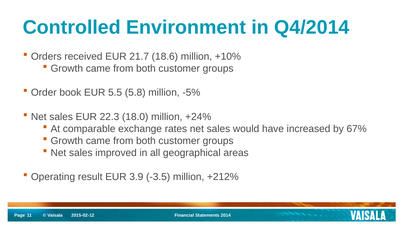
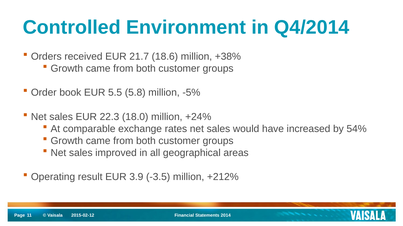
+10%: +10% -> +38%
67%: 67% -> 54%
